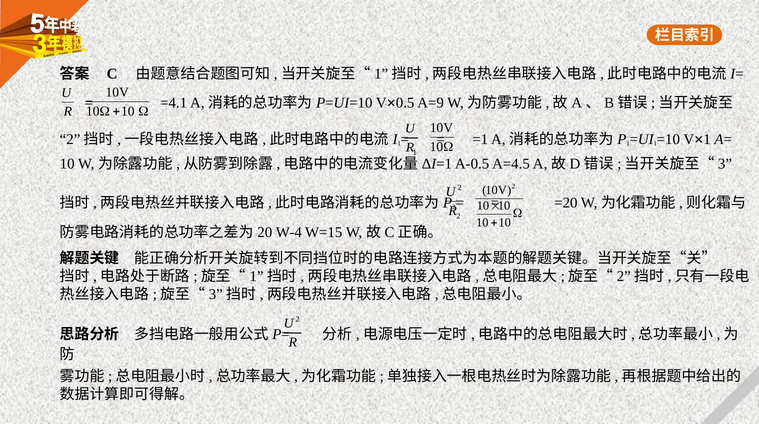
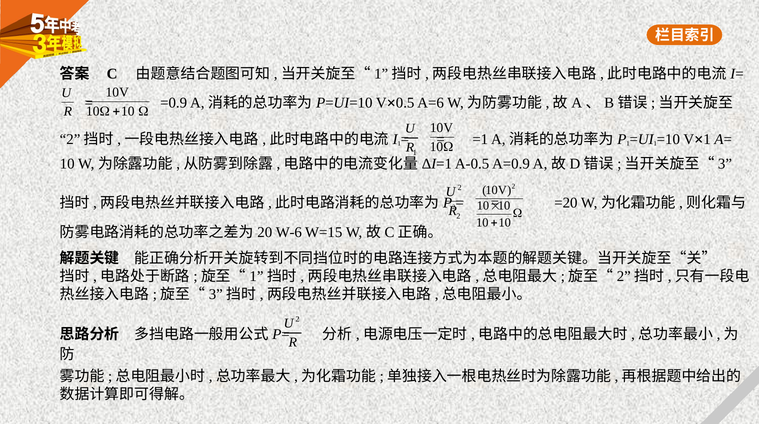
=4.1: =4.1 -> =0.9
A=9: A=9 -> A=6
A=4.5: A=4.5 -> A=0.9
W-4: W-4 -> W-6
